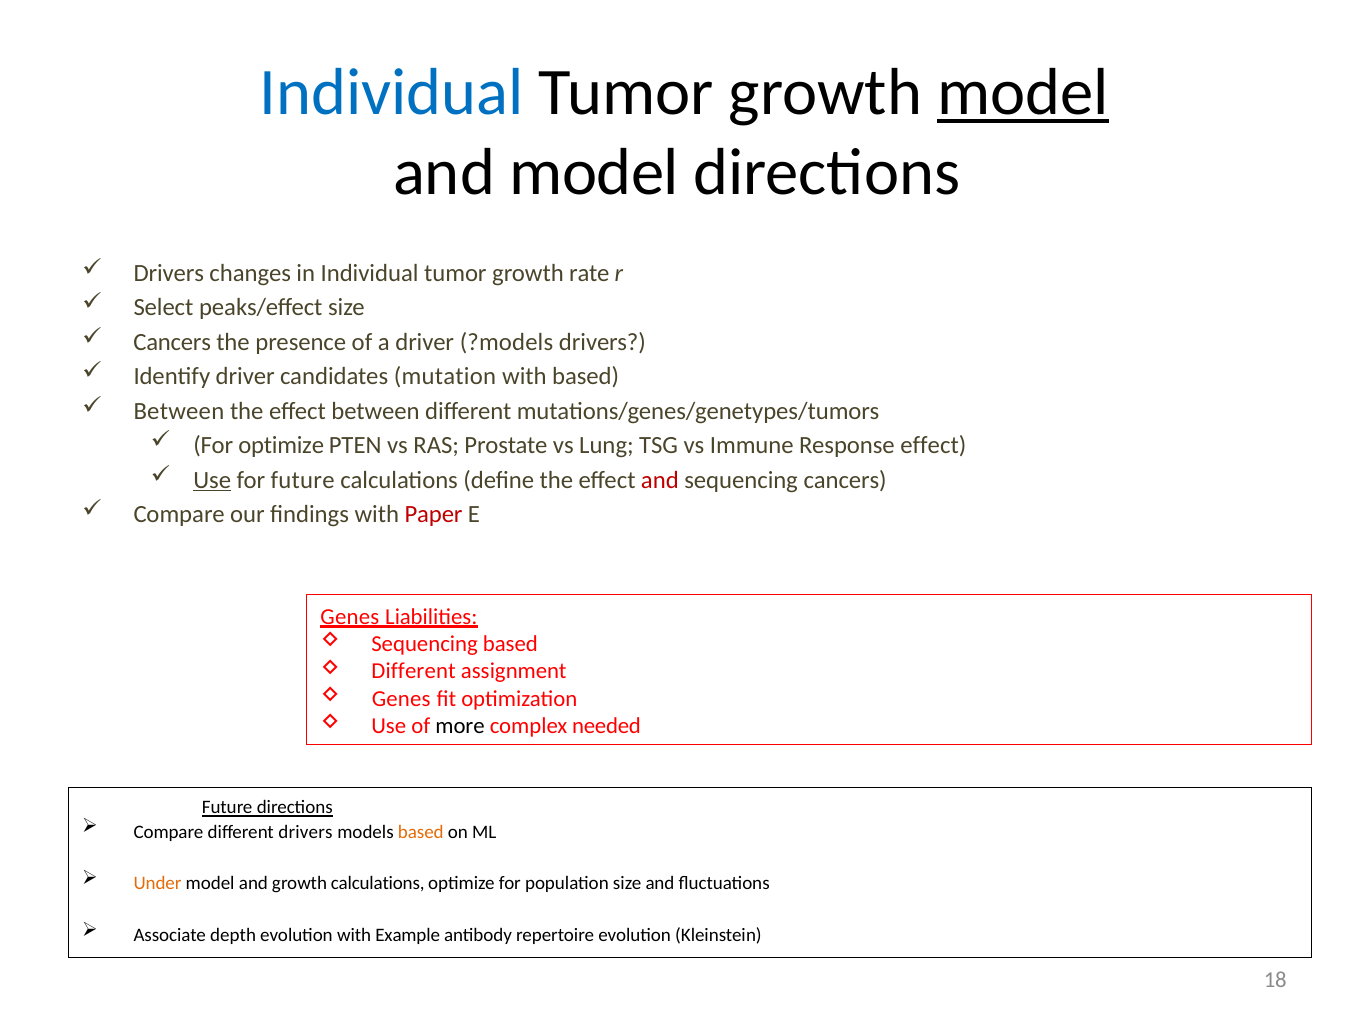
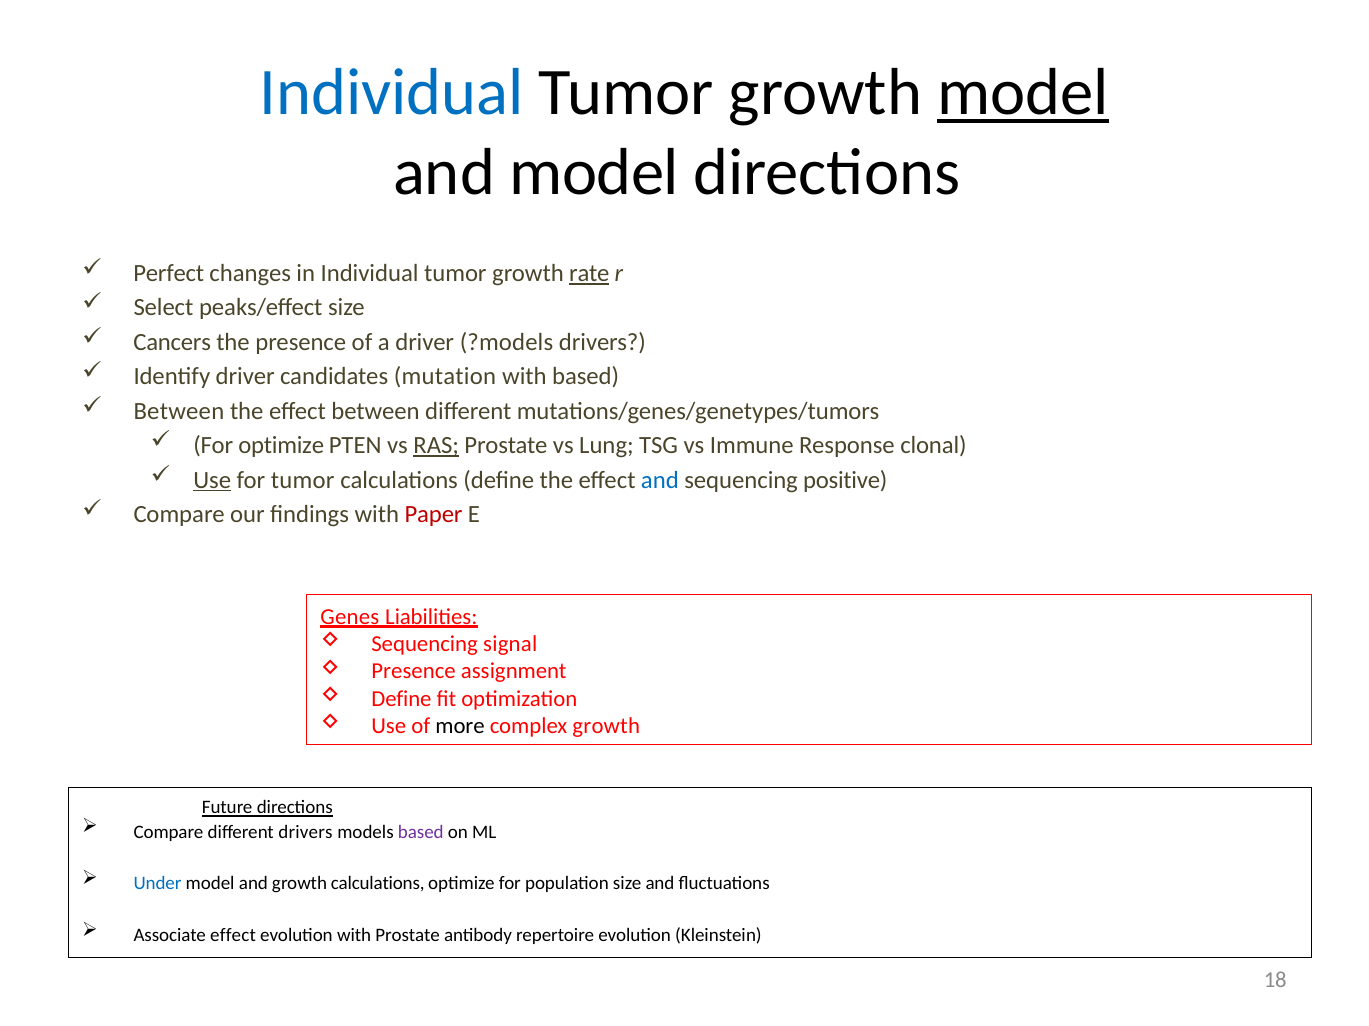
Drivers at (169, 273): Drivers -> Perfect
rate underline: none -> present
RAS underline: none -> present
Response effect: effect -> clonal
for future: future -> tumor
and at (660, 480) colour: red -> blue
sequencing cancers: cancers -> positive
Sequencing based: based -> signal
Different at (414, 672): Different -> Presence
Genes at (401, 699): Genes -> Define
complex needed: needed -> growth
based at (421, 833) colour: orange -> purple
Under colour: orange -> blue
Associate depth: depth -> effect
with Example: Example -> Prostate
